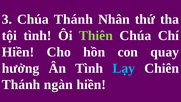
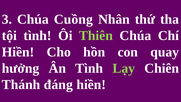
Chúa Thánh: Thánh -> Cuồng
Lạy colour: light blue -> light green
ngàn: ngàn -> đáng
